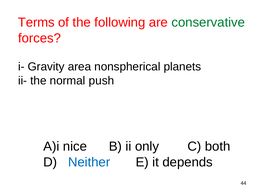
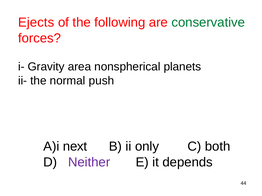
Terms: Terms -> Ejects
nice: nice -> next
Neither colour: blue -> purple
